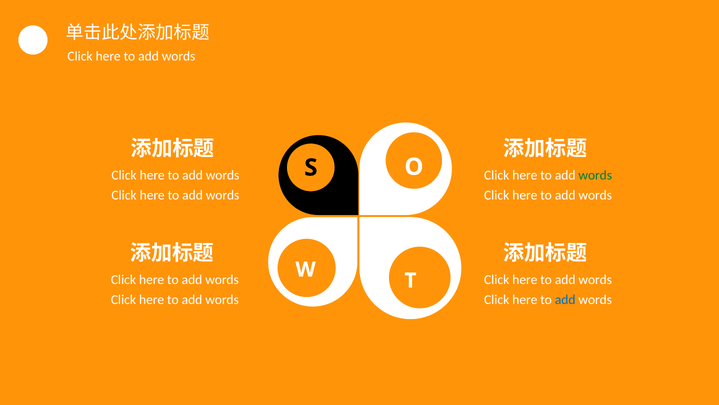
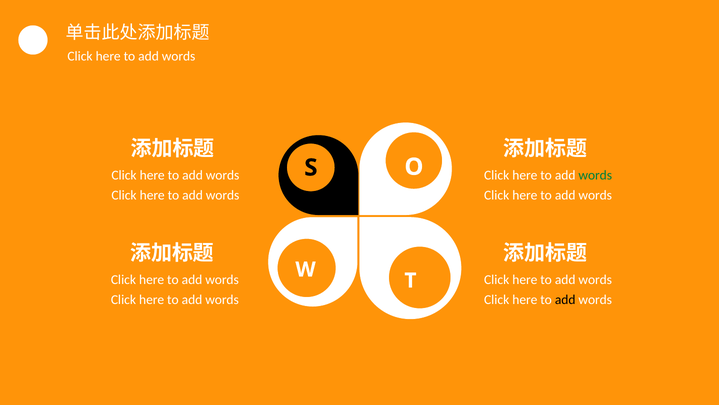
add at (565, 299) colour: blue -> black
